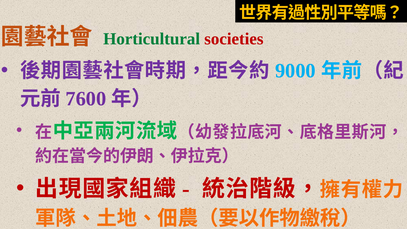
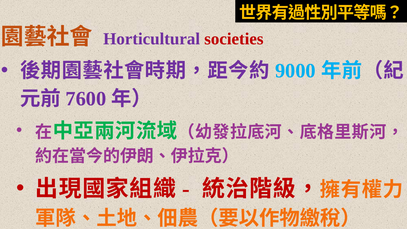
Horticultural colour: green -> purple
